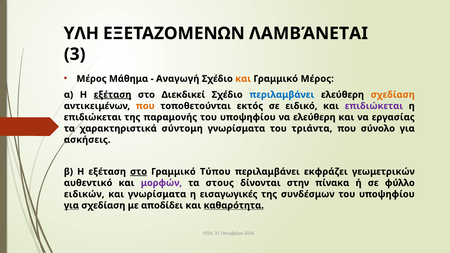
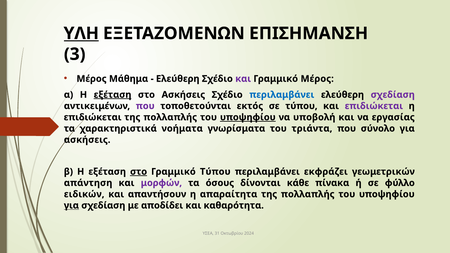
ΥΛΗ underline: none -> present
ΛΑΜΒΆΝΕΤΑΙ: ΛΑΜΒΆΝΕΤΑΙ -> ΕΠΙΣΗΜΑΝΣΗ
Αναγωγή at (178, 79): Αναγωγή -> Ελεύθερη
και at (243, 79) colour: orange -> purple
στο Διεκδικεί: Διεκδικεί -> Ασκήσεις
σχεδίαση at (393, 95) colour: orange -> purple
που at (145, 106) colour: orange -> purple
σε ειδικό: ειδικό -> τύπου
παραμονής at (170, 117): παραμονής -> πολλαπλής
υποψηφίου at (248, 117) underline: none -> present
να ελεύθερη: ελεύθερη -> υποβολή
σύντομη: σύντομη -> νοήματα
αυθεντικό: αυθεντικό -> απάντηση
στους: στους -> όσους
στην: στην -> κάθε
και γνωρίσματα: γνωρίσματα -> απαντήσουν
εισαγωγικές: εισαγωγικές -> απαραίτητα
συνδέσμων at (308, 194): συνδέσμων -> πολλαπλής
καθαρότητα underline: present -> none
